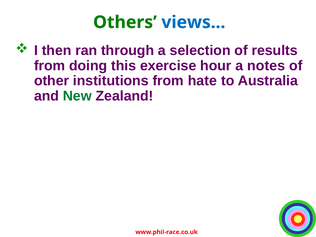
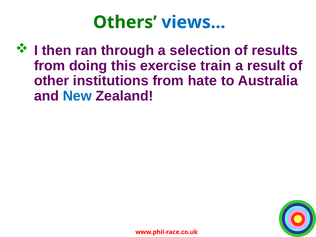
hour: hour -> train
notes: notes -> result
New colour: green -> blue
